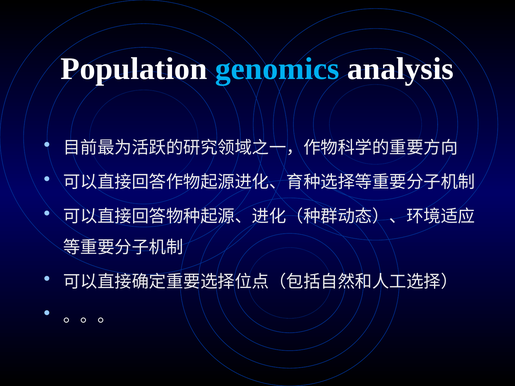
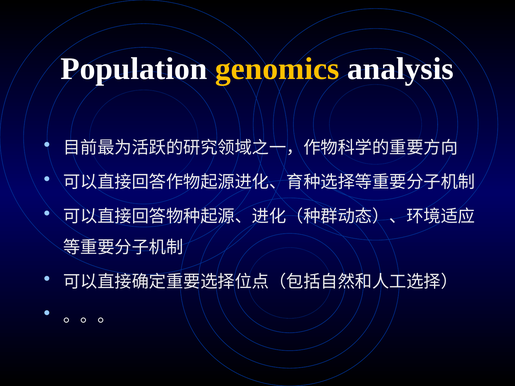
genomics colour: light blue -> yellow
